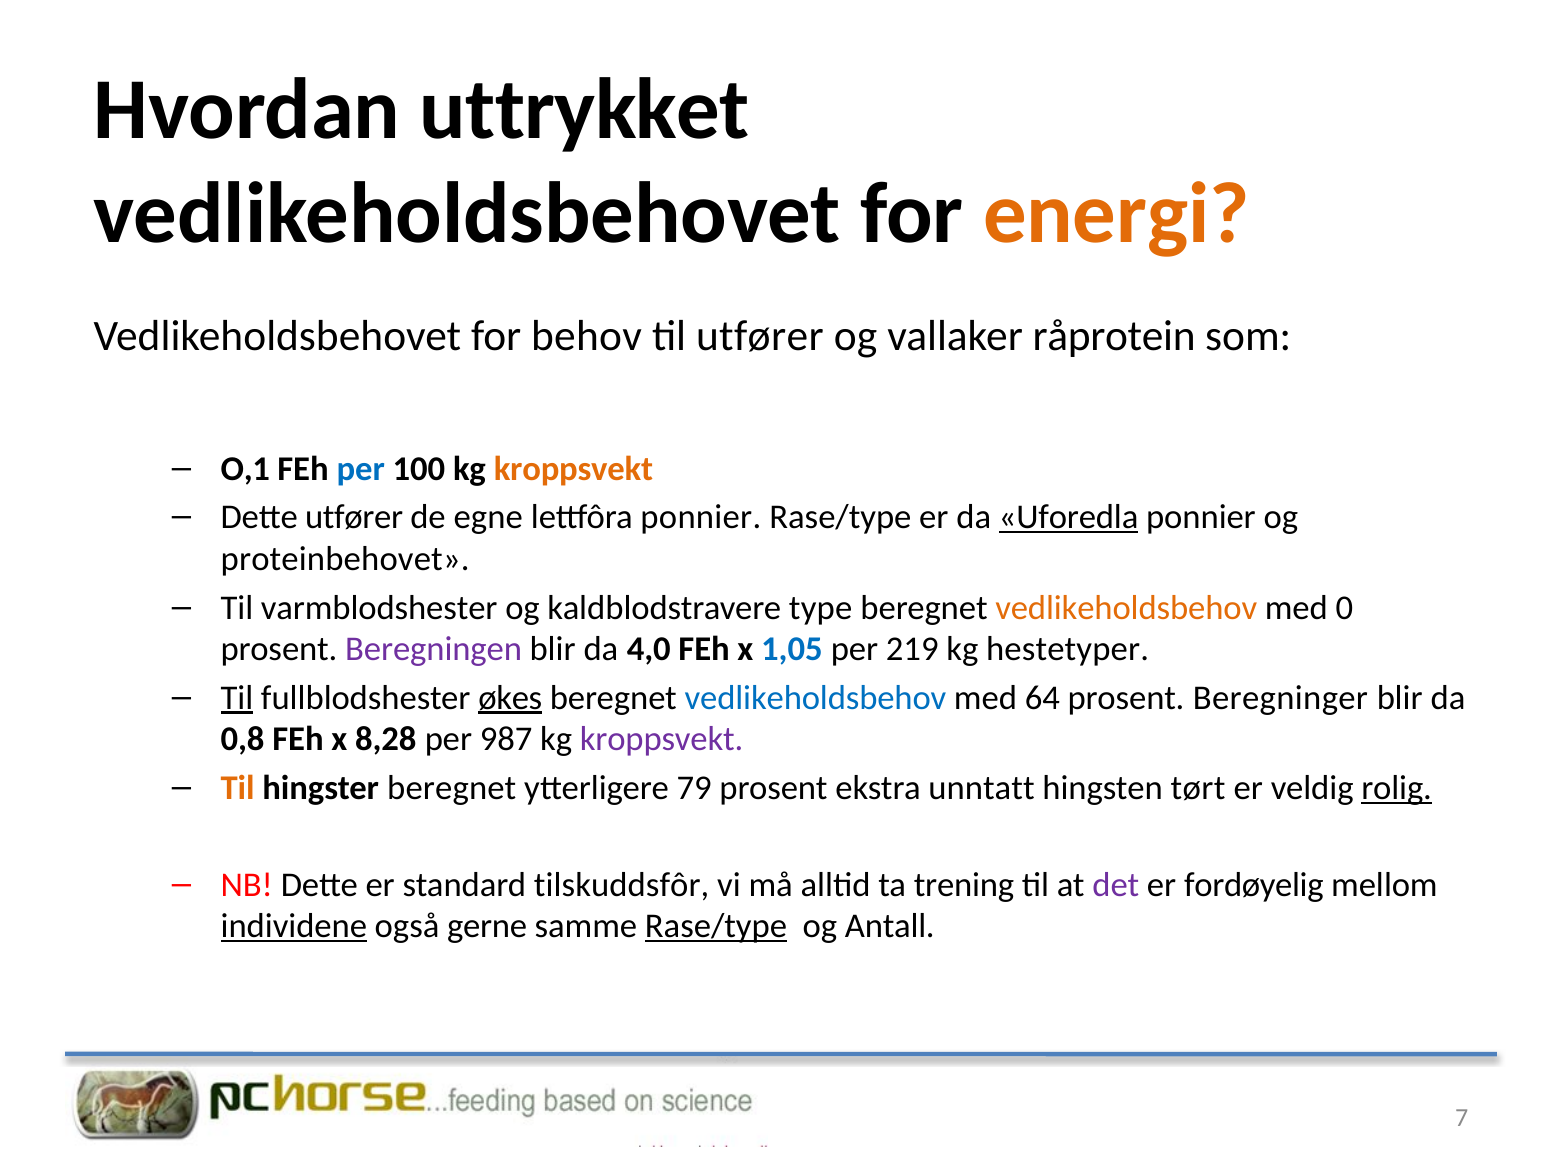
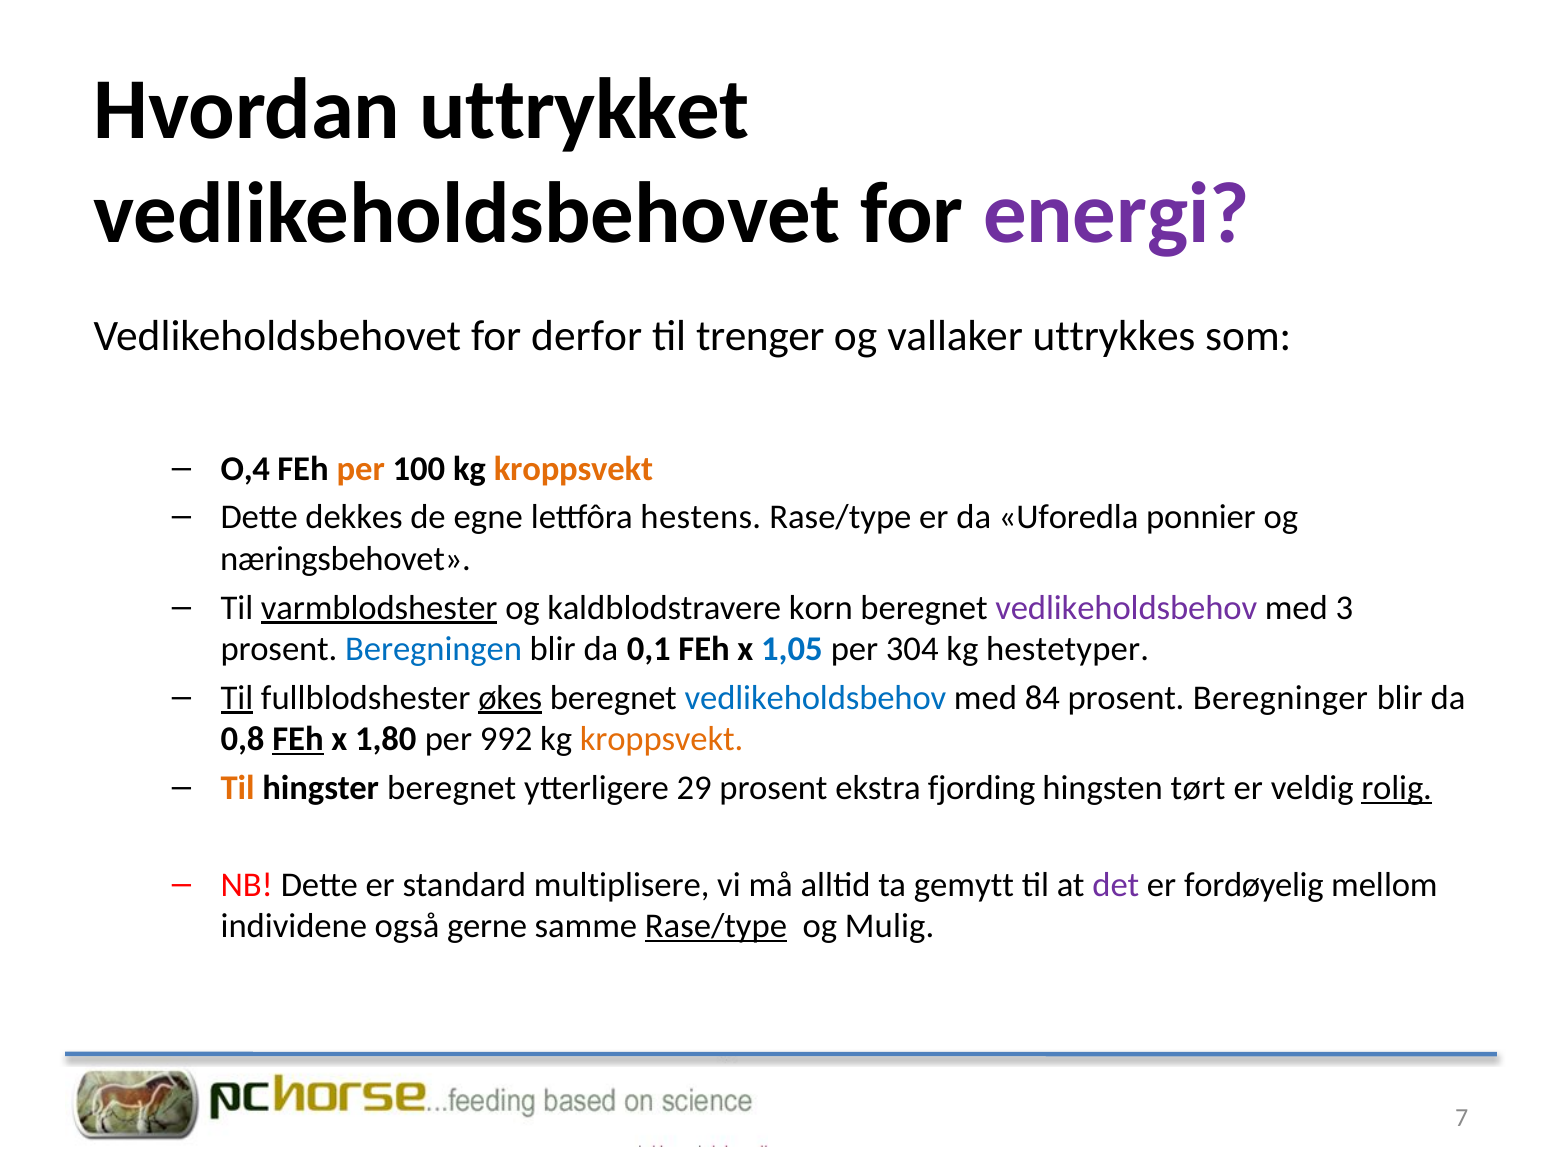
energi colour: orange -> purple
behov: behov -> derfor
til utfører: utfører -> trenger
råprotein: råprotein -> uttrykkes
O,1: O,1 -> O,4
per at (361, 469) colour: blue -> orange
Dette utfører: utfører -> dekkes
lettfôra ponnier: ponnier -> hestens
Uforedla underline: present -> none
proteinbehovet: proteinbehovet -> næringsbehovet
varmblodshester underline: none -> present
type: type -> korn
vedlikeholdsbehov at (1126, 608) colour: orange -> purple
0: 0 -> 3
Beregningen colour: purple -> blue
4,0: 4,0 -> 0,1
219: 219 -> 304
64: 64 -> 84
FEh at (298, 739) underline: none -> present
8,28: 8,28 -> 1,80
987: 987 -> 992
kroppsvekt at (662, 739) colour: purple -> orange
79: 79 -> 29
unntatt: unntatt -> fjording
tilskuddsfôr: tilskuddsfôr -> multiplisere
trening: trening -> gemytt
individene underline: present -> none
Antall: Antall -> Mulig
